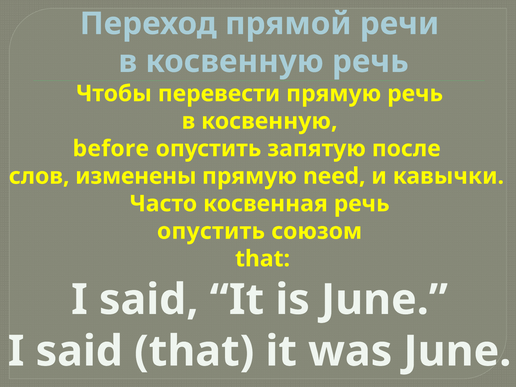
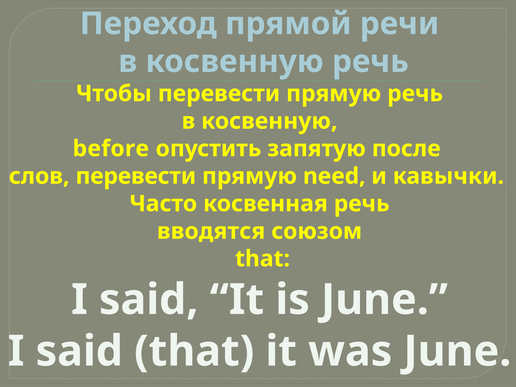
слов изменены: изменены -> перевести
опустить at (211, 231): опустить -> вводятся
